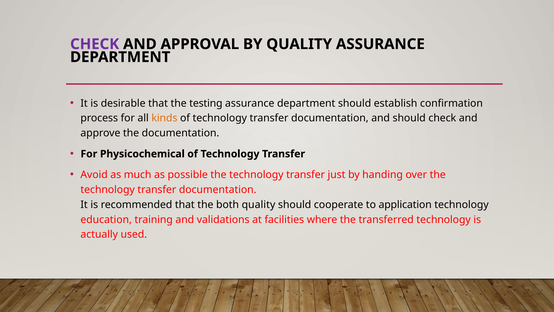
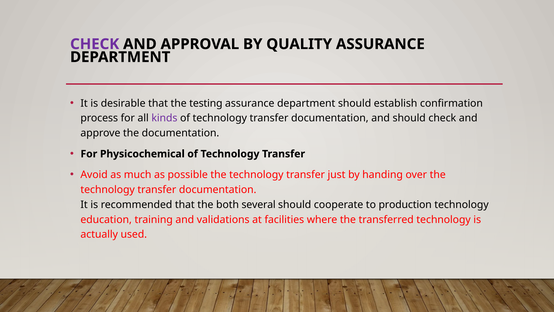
kinds colour: orange -> purple
both quality: quality -> several
application: application -> production
